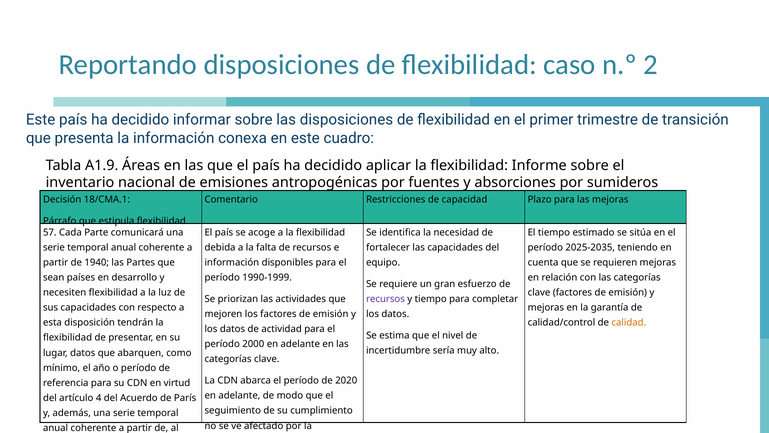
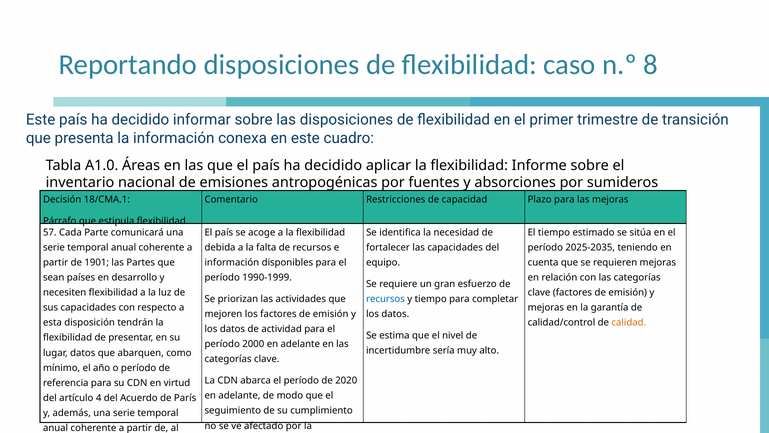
2: 2 -> 8
A1.9: A1.9 -> A1.0
1940: 1940 -> 1901
recursos at (385, 299) colour: purple -> blue
